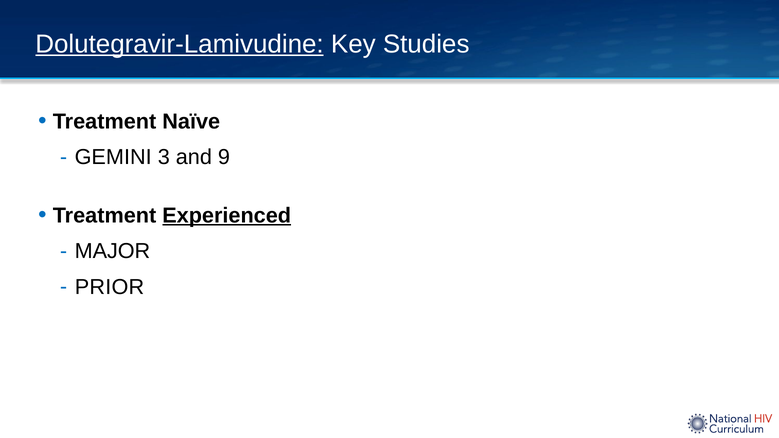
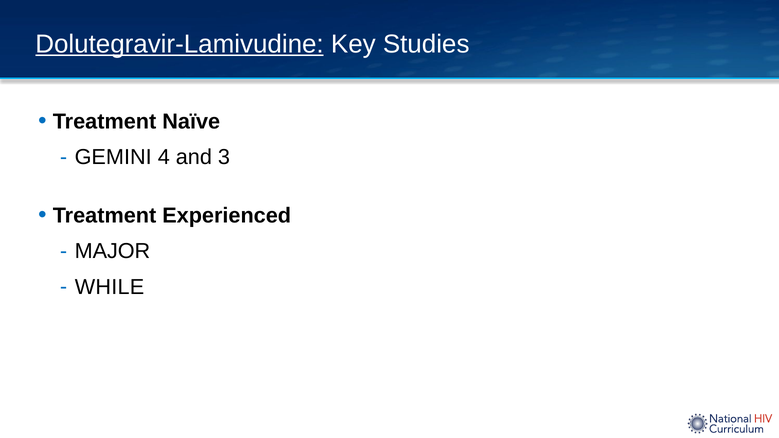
3: 3 -> 4
9: 9 -> 3
Experienced underline: present -> none
PRIOR: PRIOR -> WHILE
